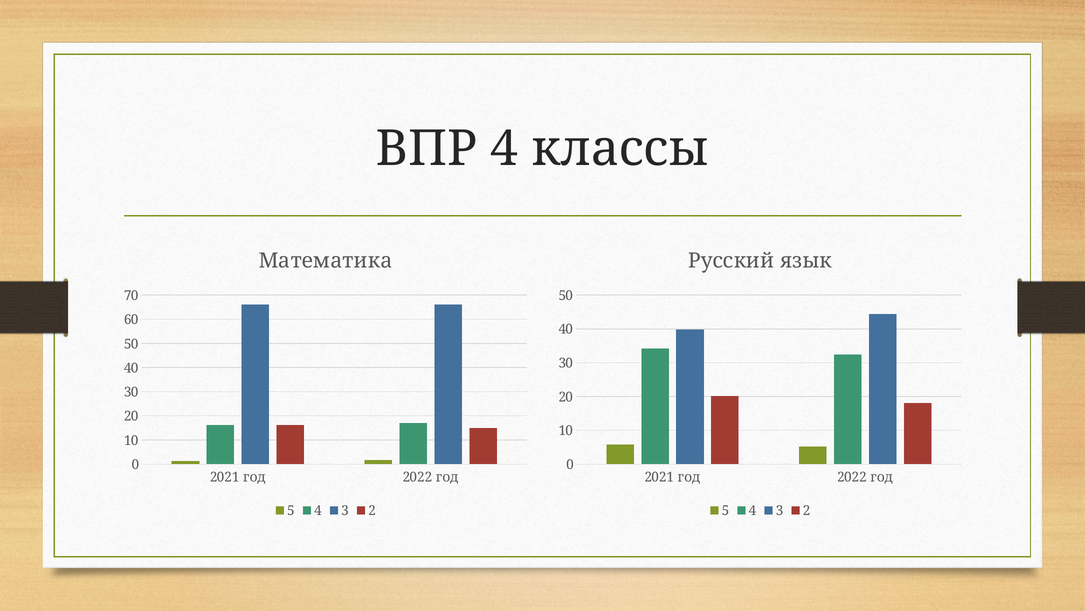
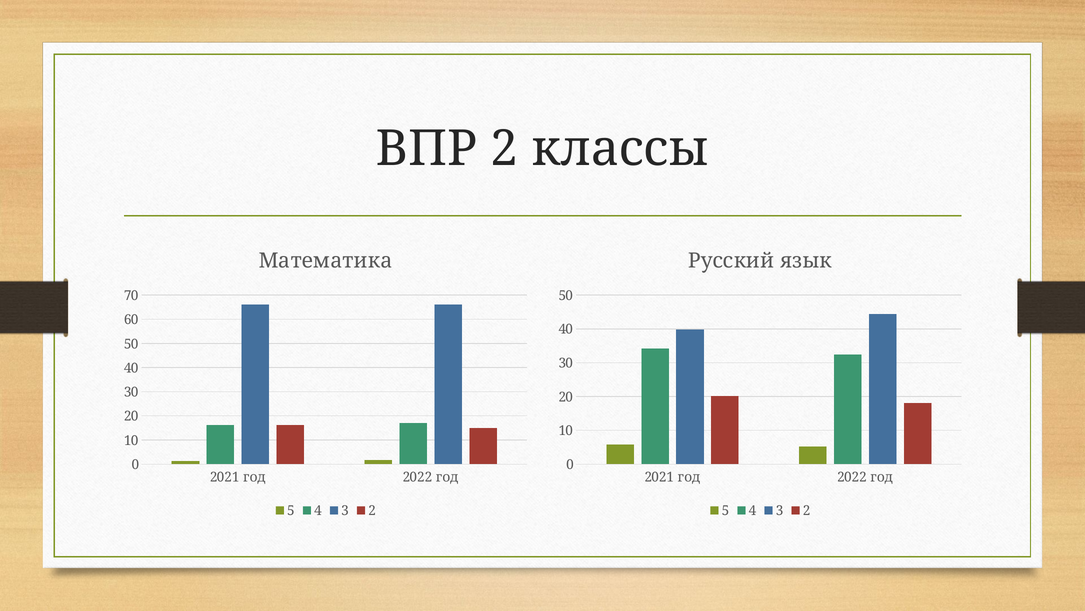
ВПР 4: 4 -> 2
